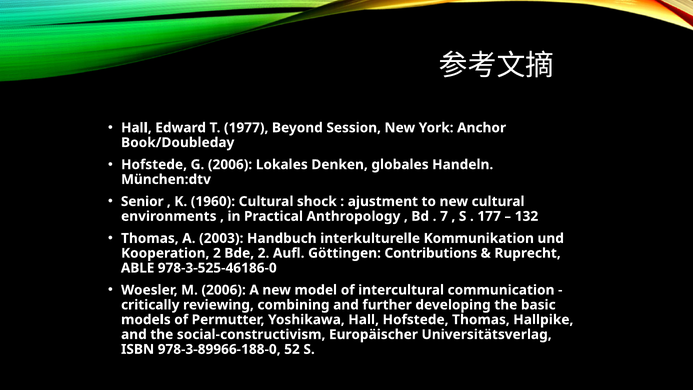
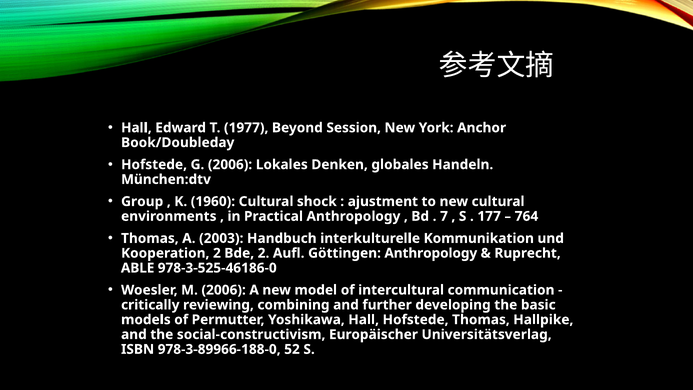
Senior: Senior -> Group
132: 132 -> 764
Göttingen Contributions: Contributions -> Anthropology
